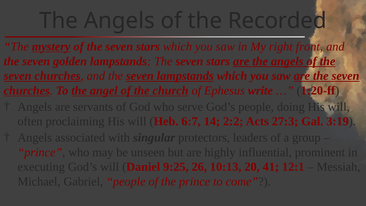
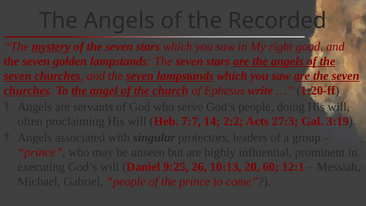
front: front -> good
6:7: 6:7 -> 7:7
41: 41 -> 60
